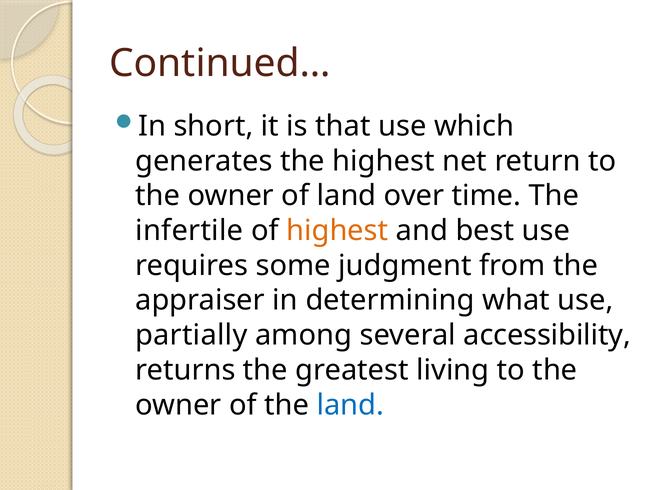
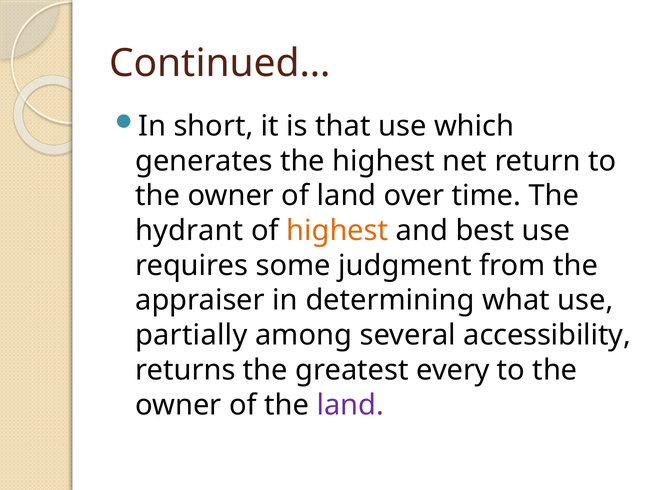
infertile: infertile -> hydrant
living: living -> every
land at (350, 405) colour: blue -> purple
